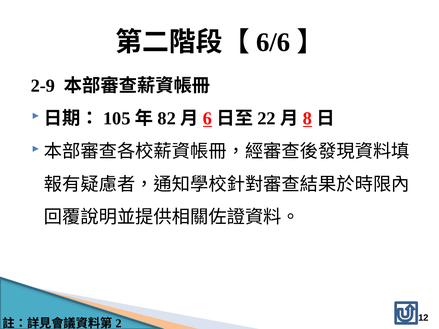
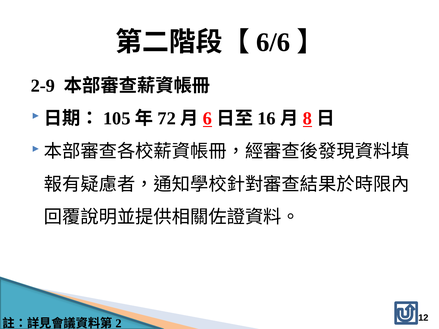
82: 82 -> 72
22: 22 -> 16
